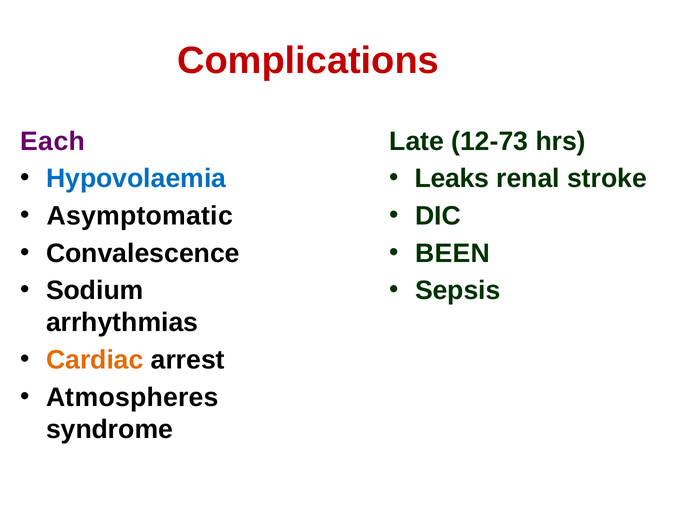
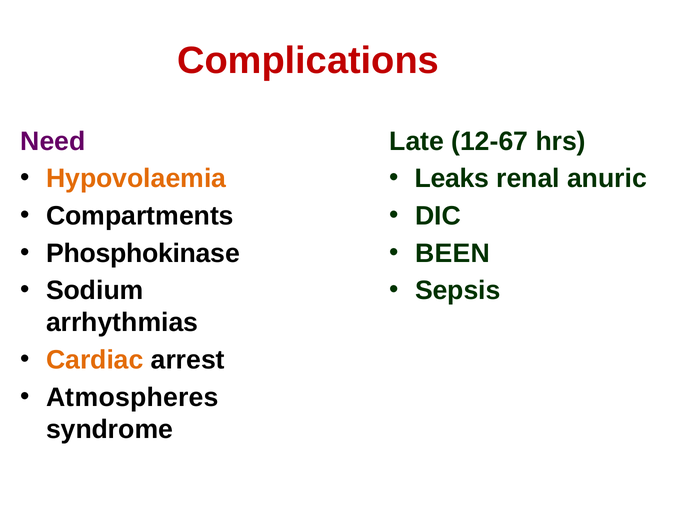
Each: Each -> Need
12-73: 12-73 -> 12-67
Hypovolaemia colour: blue -> orange
stroke: stroke -> anuric
Asymptomatic: Asymptomatic -> Compartments
Convalescence: Convalescence -> Phosphokinase
